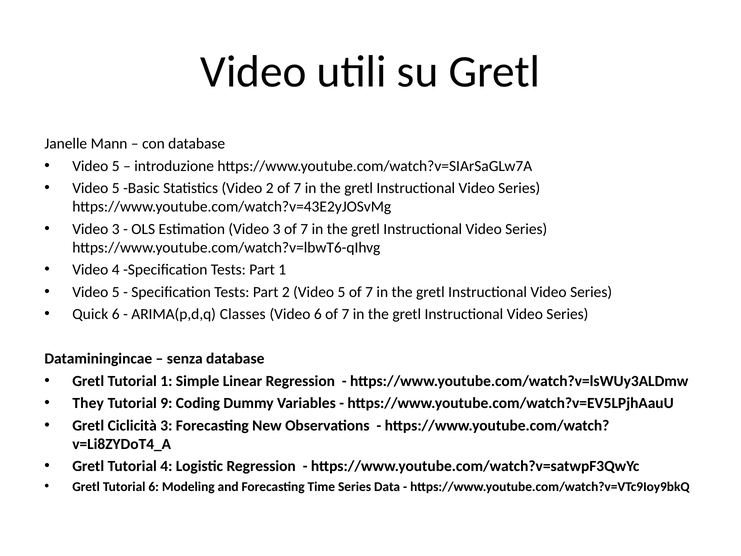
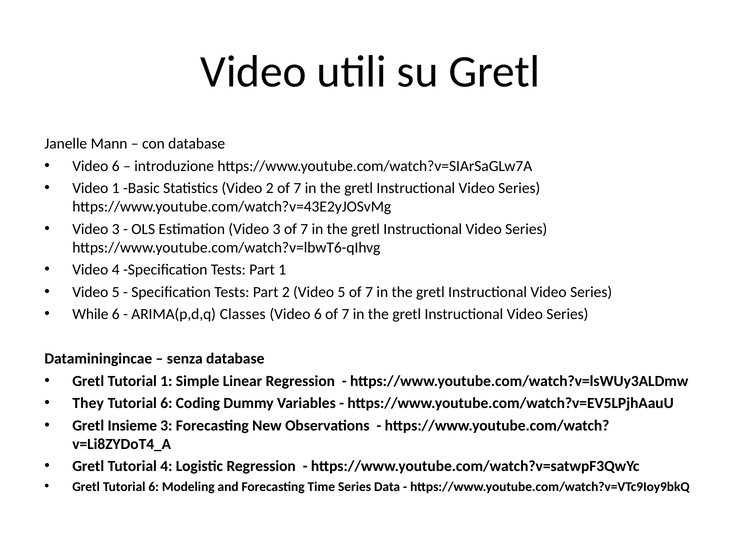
5 at (116, 166): 5 -> 6
5 at (116, 188): 5 -> 1
Quick: Quick -> While
9 at (166, 403): 9 -> 6
Ciclicità: Ciclicità -> Insieme
